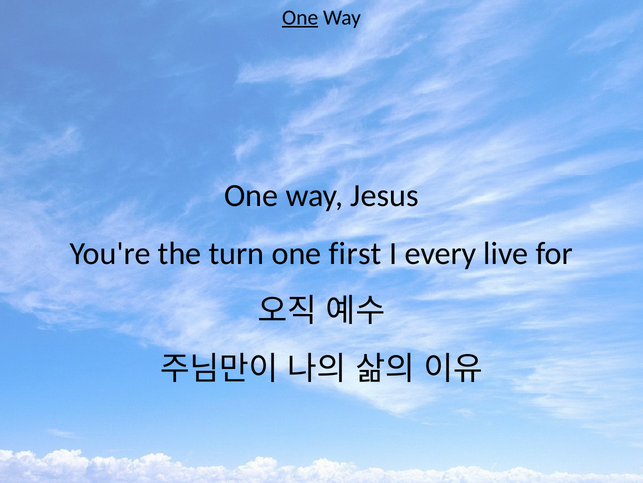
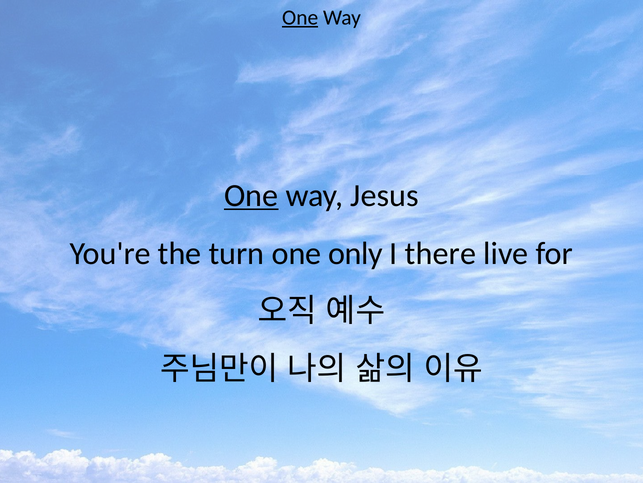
One at (251, 195) underline: none -> present
first: first -> only
every: every -> there
